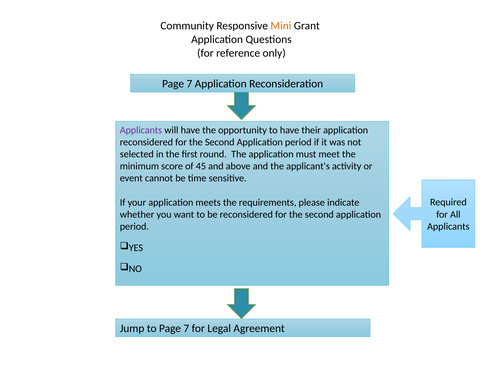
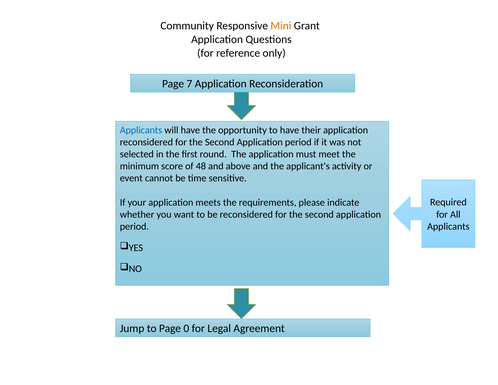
Applicants at (141, 130) colour: purple -> blue
45: 45 -> 48
to Page 7: 7 -> 0
